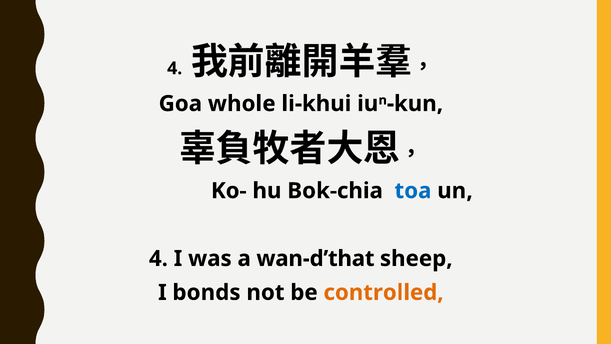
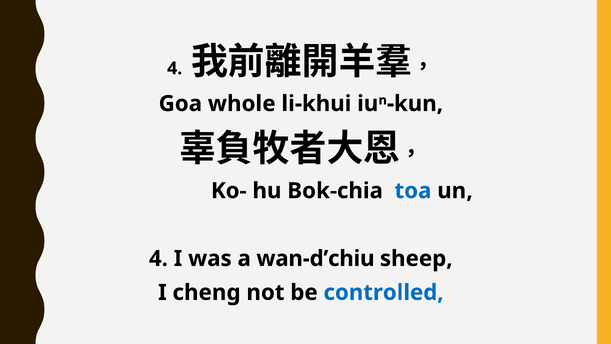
wan-d’that: wan-d’that -> wan-d’chiu
bonds: bonds -> cheng
controlled colour: orange -> blue
